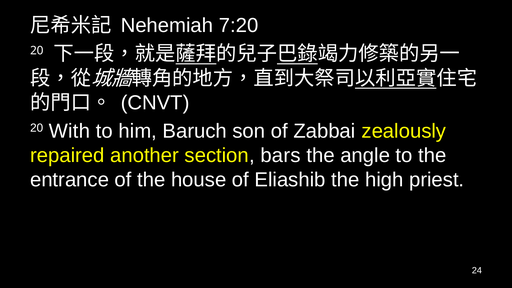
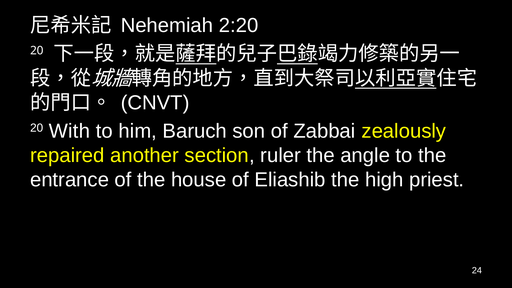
7:20: 7:20 -> 2:20
bars: bars -> ruler
